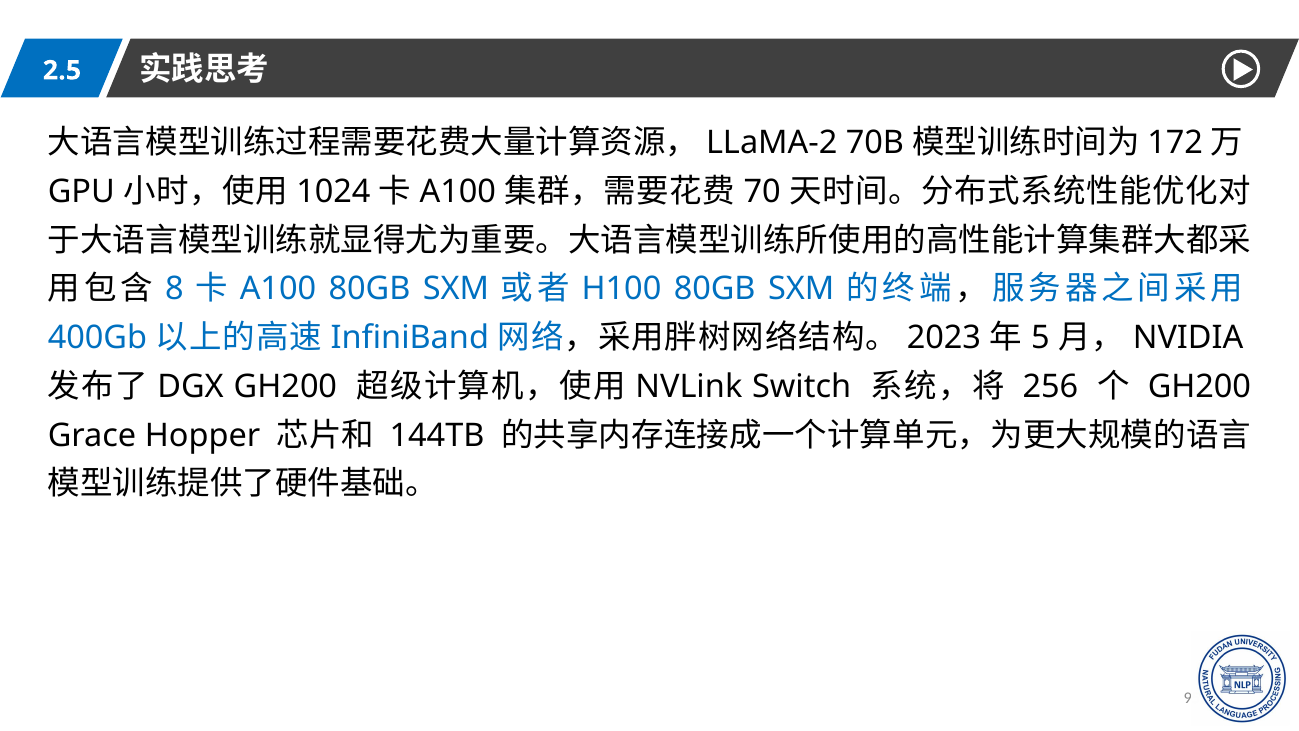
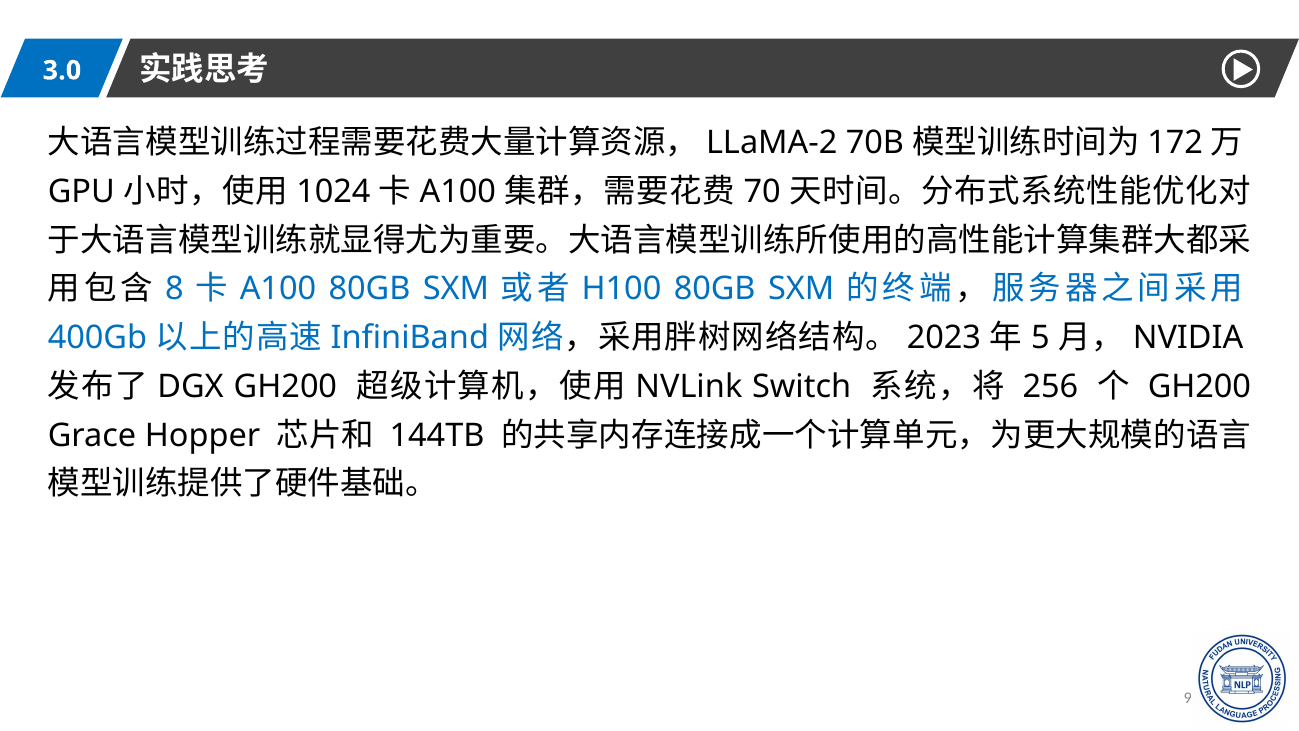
2.5: 2.5 -> 3.0
